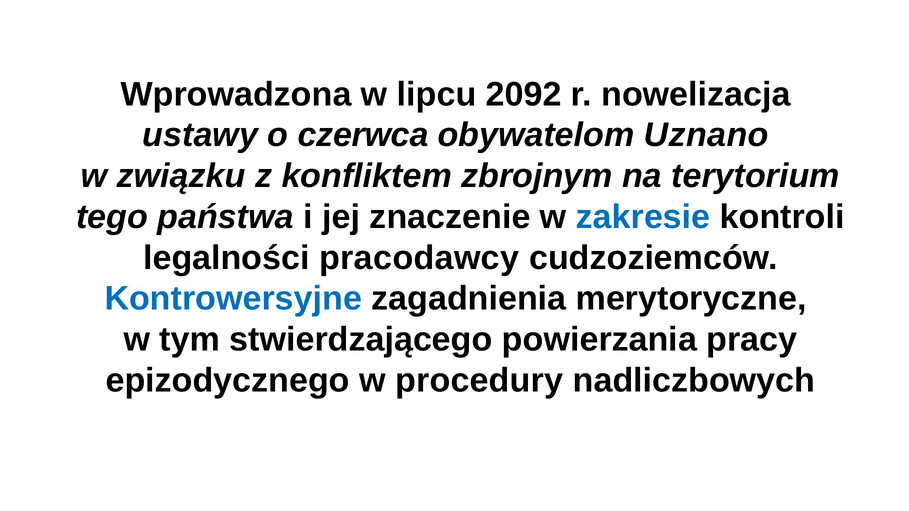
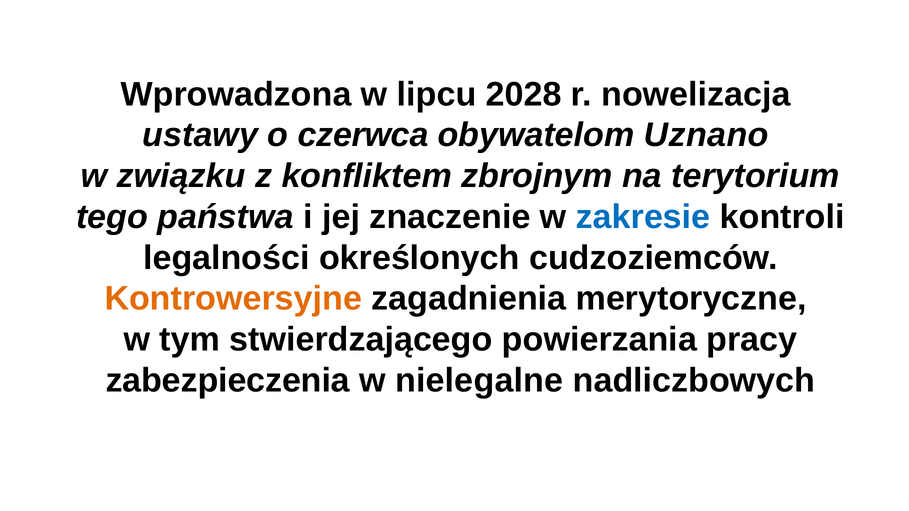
2092: 2092 -> 2028
pracodawcy: pracodawcy -> określonych
Kontrowersyjne colour: blue -> orange
epizodycznego: epizodycznego -> zabezpieczenia
procedury: procedury -> nielegalne
